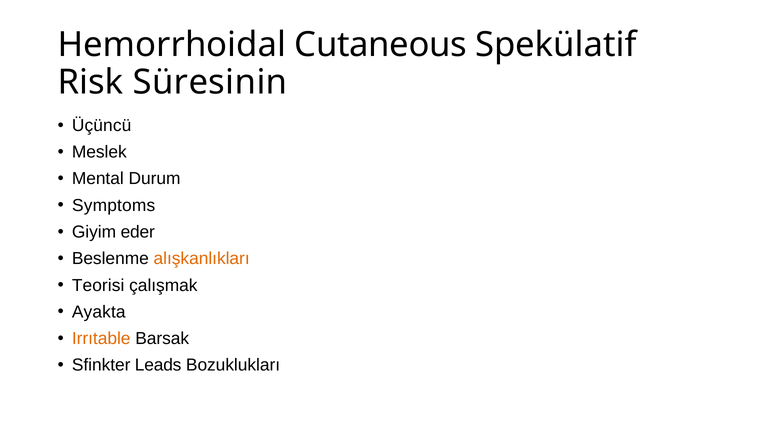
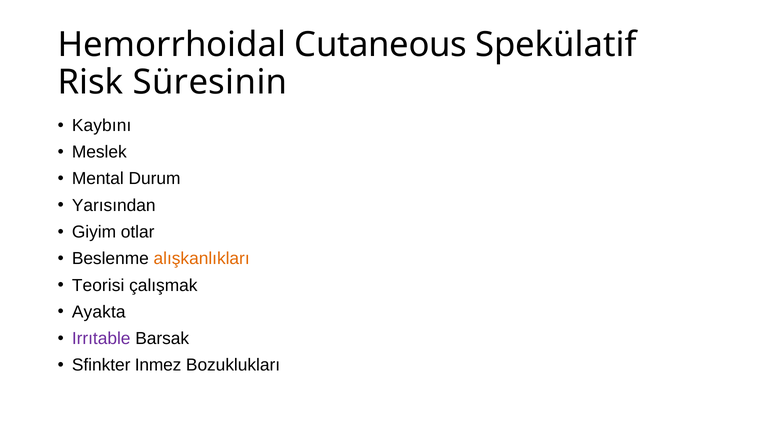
Üçüncü: Üçüncü -> Kaybını
Symptoms: Symptoms -> Yarısından
eder: eder -> otlar
Irrıtable colour: orange -> purple
Leads: Leads -> Inmez
